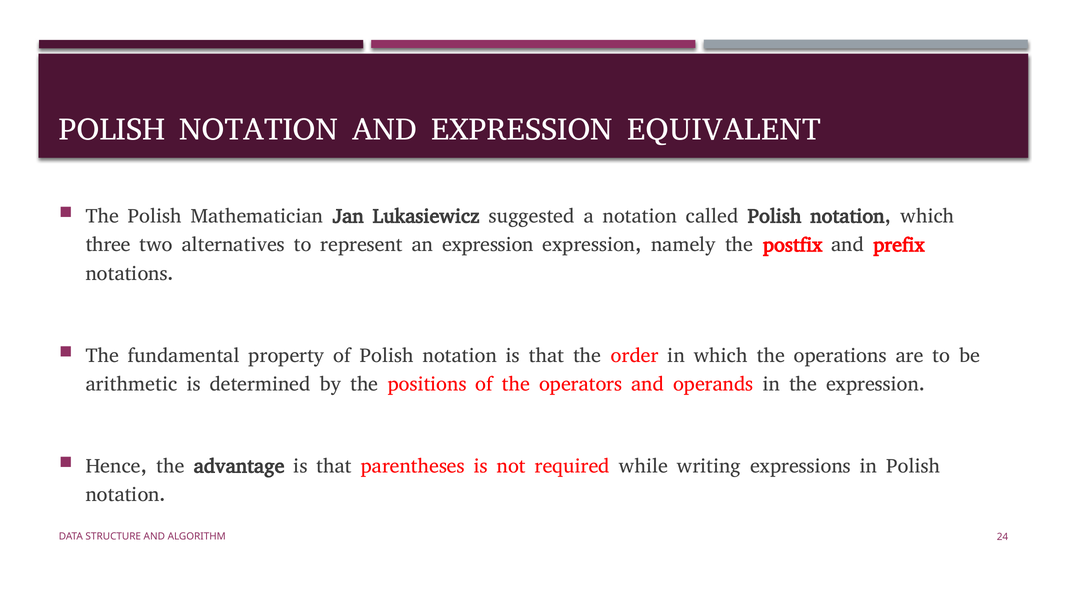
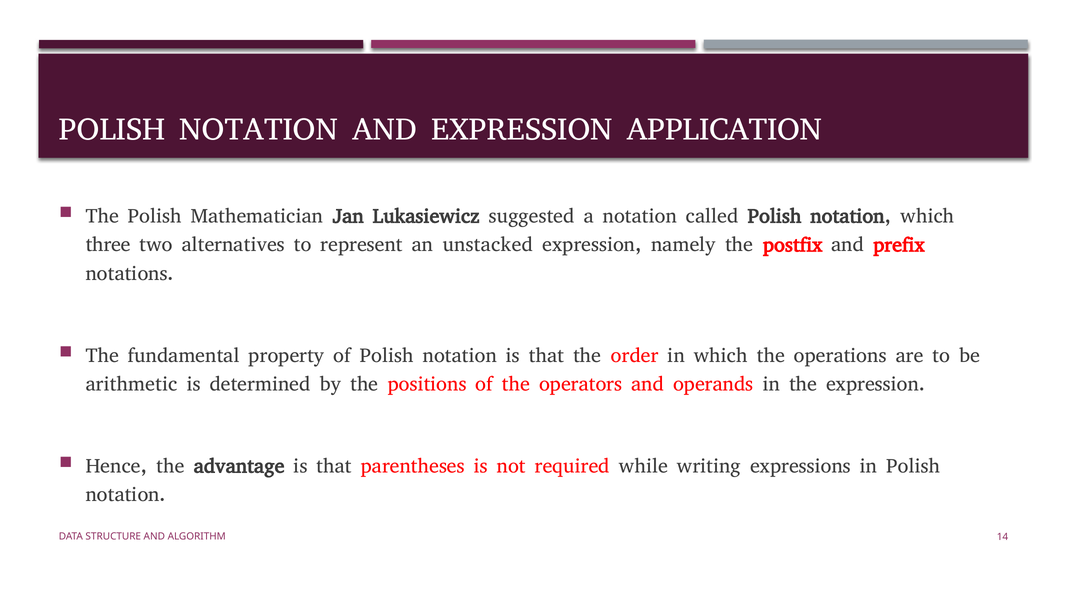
EQUIVALENT: EQUIVALENT -> APPLICATION
an expression: expression -> unstacked
24: 24 -> 14
